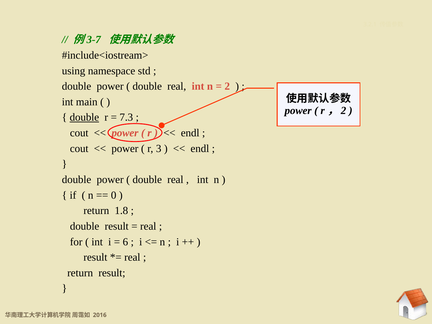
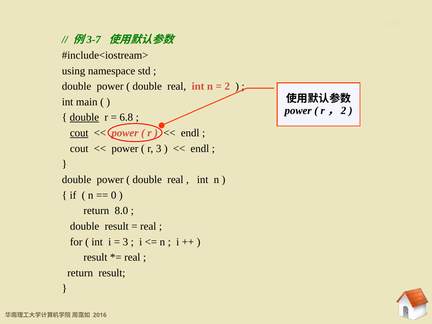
7.3: 7.3 -> 6.8
cout at (79, 133) underline: none -> present
1.8: 1.8 -> 8.0
6 at (125, 242): 6 -> 3
